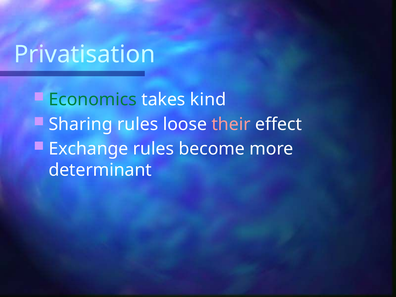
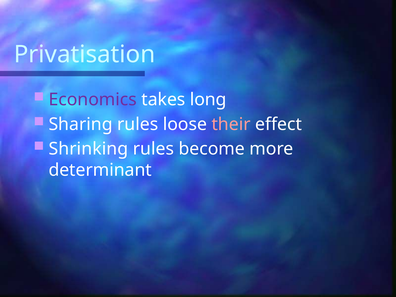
Economics colour: green -> purple
kind: kind -> long
Exchange: Exchange -> Shrinking
